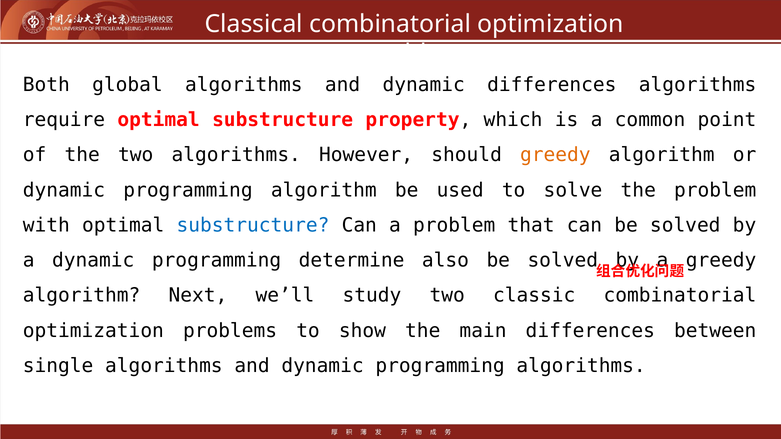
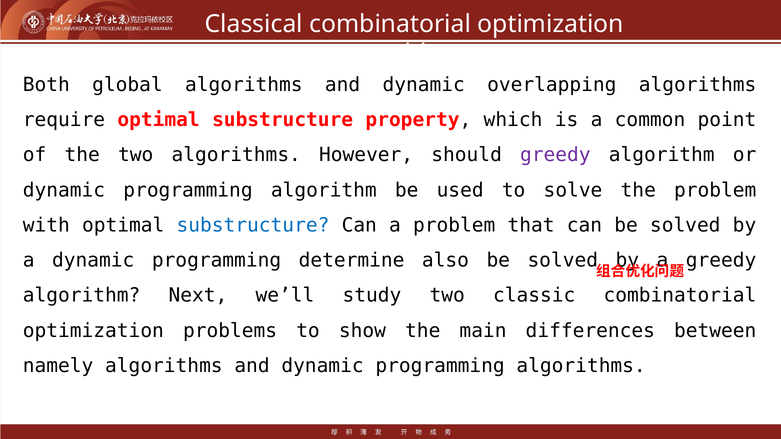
dynamic differences: differences -> overlapping
greedy at (555, 155) colour: orange -> purple
single: single -> namely
